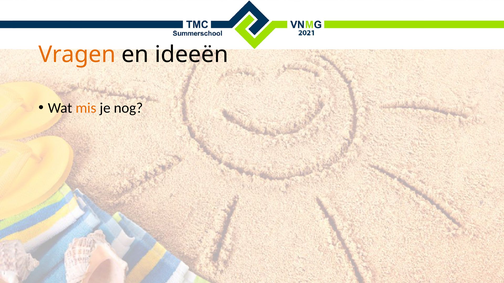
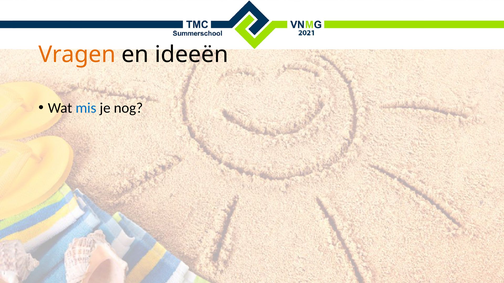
mis colour: orange -> blue
